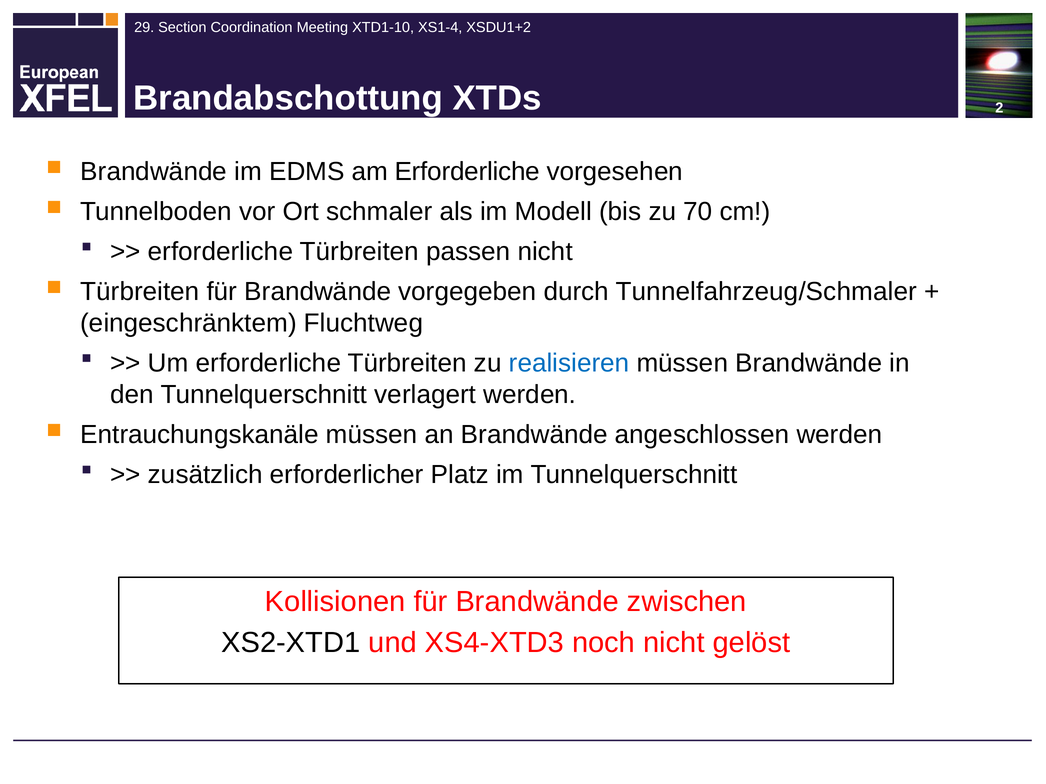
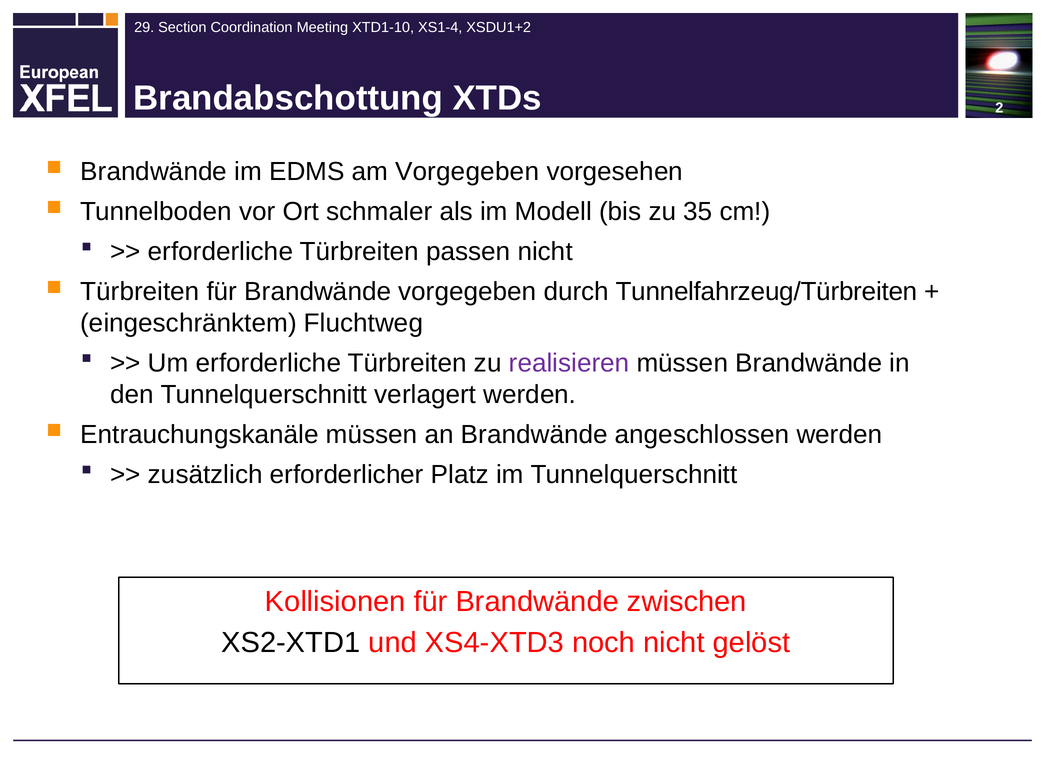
am Erforderliche: Erforderliche -> Vorgegeben
70: 70 -> 35
Tunnelfahrzeug/Schmaler: Tunnelfahrzeug/Schmaler -> Tunnelfahrzeug/Türbreiten
realisieren colour: blue -> purple
